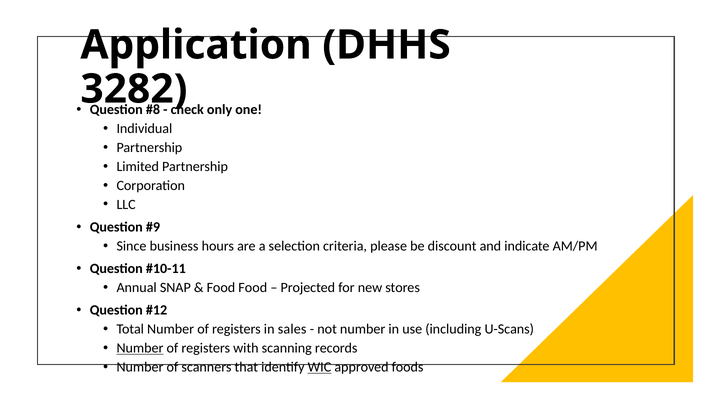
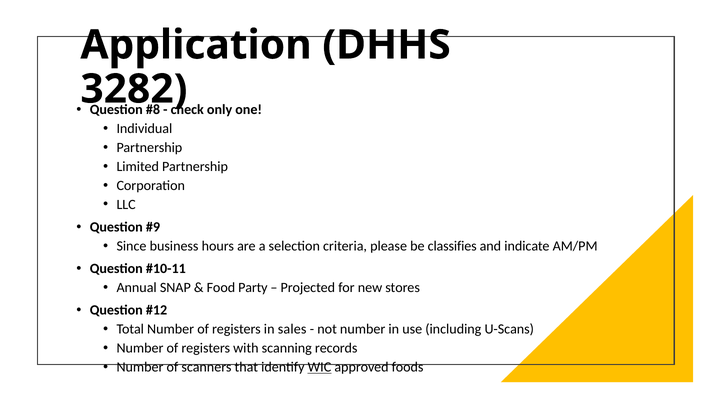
discount: discount -> classifies
Food Food: Food -> Party
Number at (140, 348) underline: present -> none
